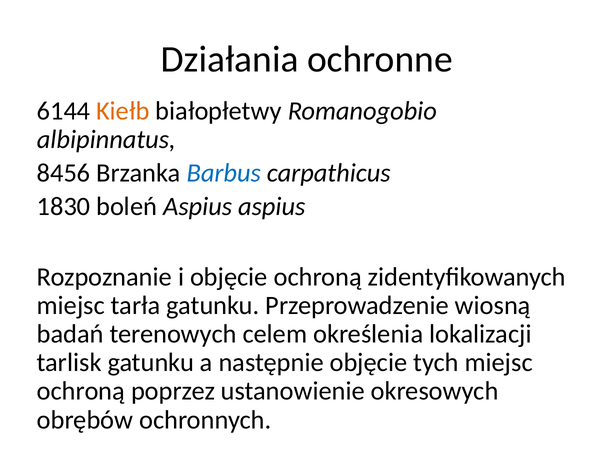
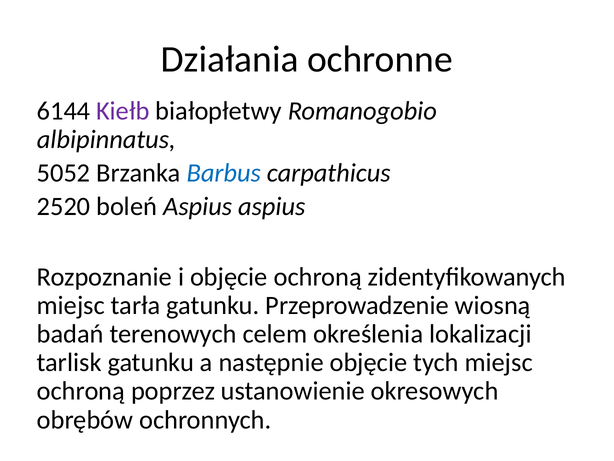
Kiełb colour: orange -> purple
8456: 8456 -> 5052
1830: 1830 -> 2520
